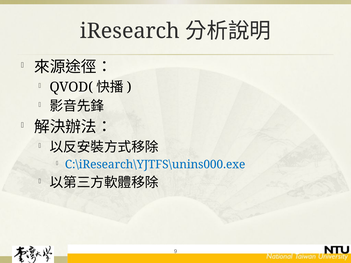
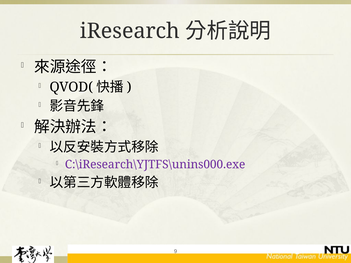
C:\iResearch\YJTFS\unins000.exe colour: blue -> purple
